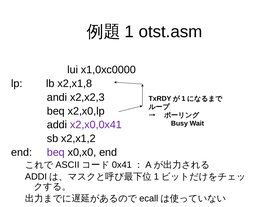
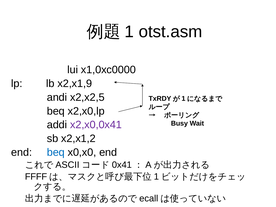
x2,x1,8: x2,x1,8 -> x2,x1,9
x2,x2,3: x2,x2,3 -> x2,x2,5
beq at (56, 152) colour: purple -> blue
ADDI at (36, 177): ADDI -> FFFF
